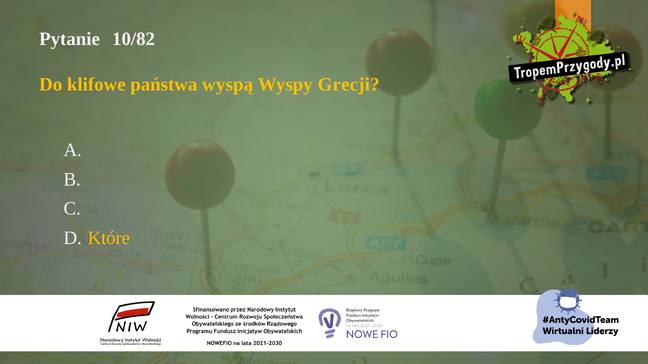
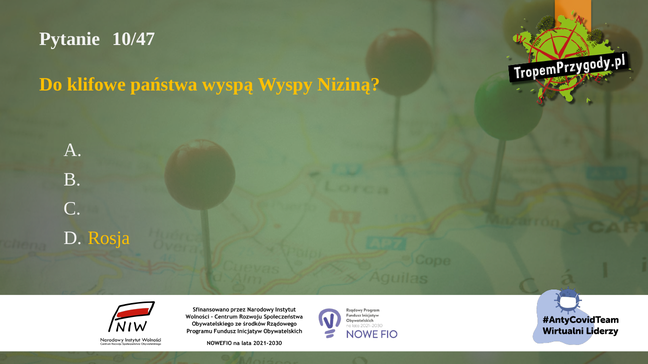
10/82: 10/82 -> 10/47
Grecji: Grecji -> Niziną
Które: Które -> Rosja
